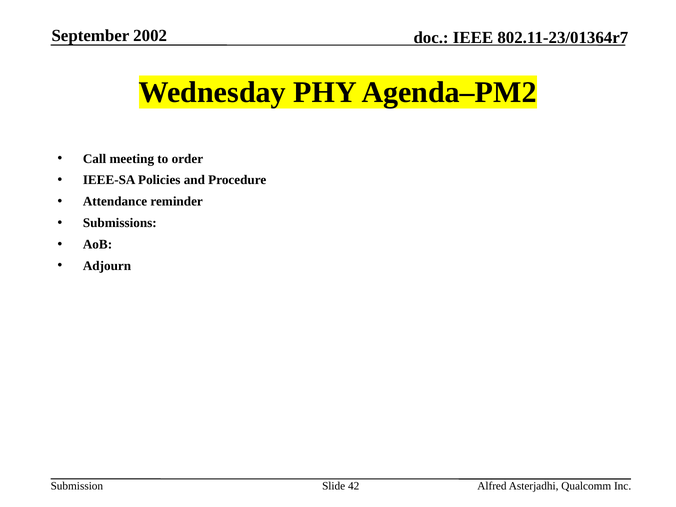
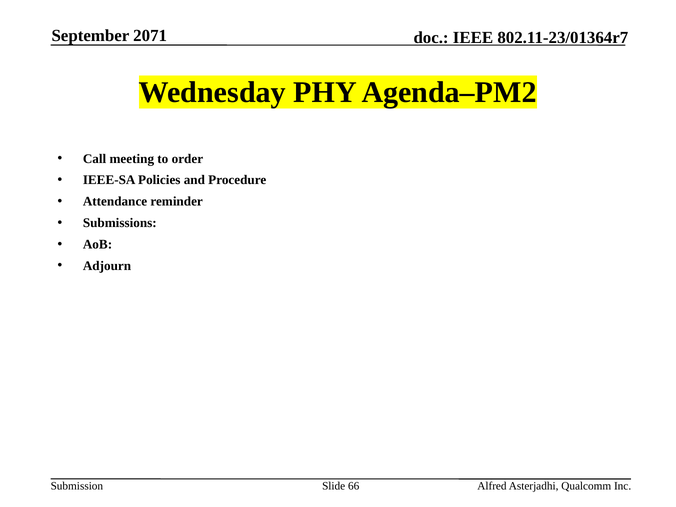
2002: 2002 -> 2071
42: 42 -> 66
